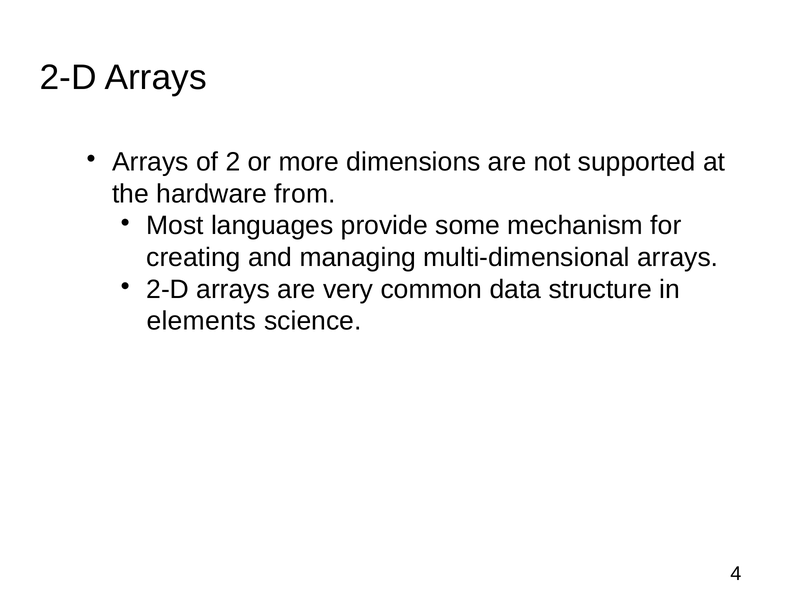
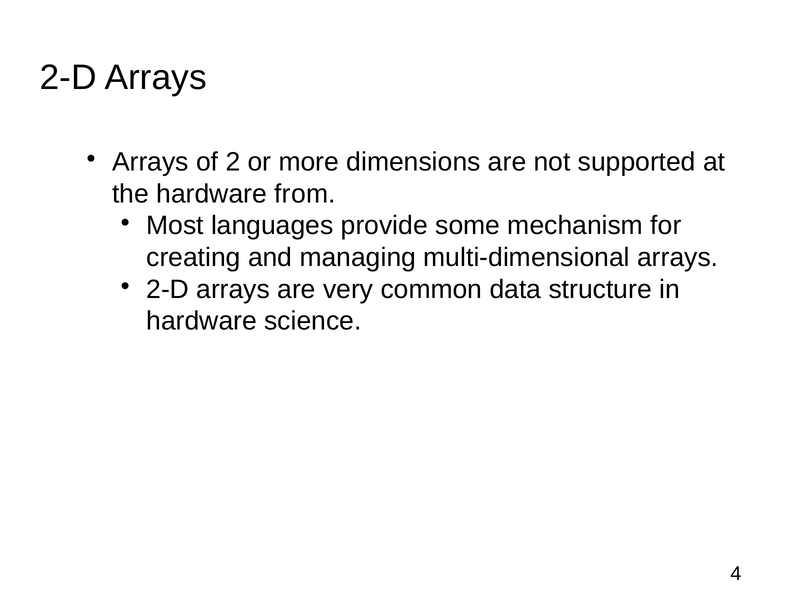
elements at (201, 321): elements -> hardware
